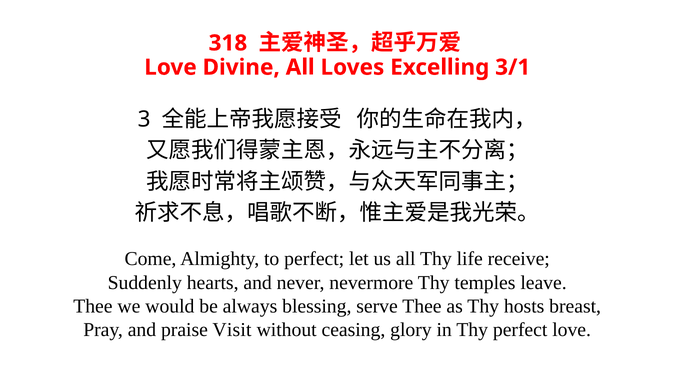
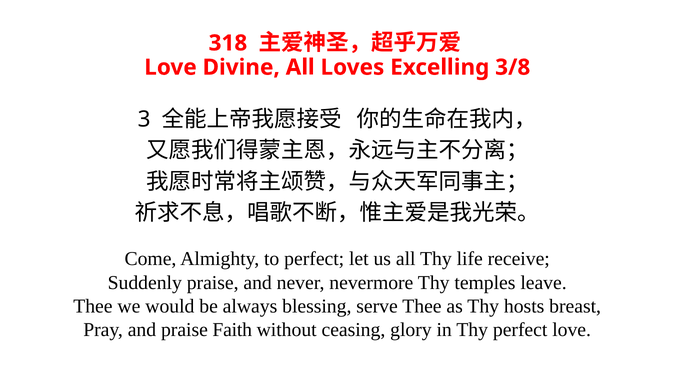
3/1: 3/1 -> 3/8
Suddenly hearts: hearts -> praise
Visit: Visit -> Faith
